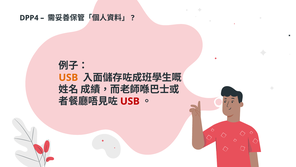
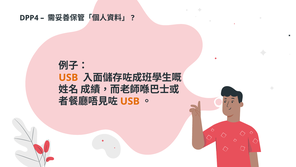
USB at (130, 101) colour: red -> orange
